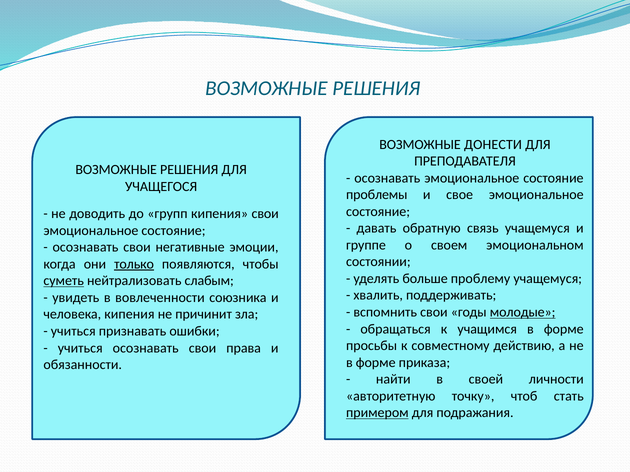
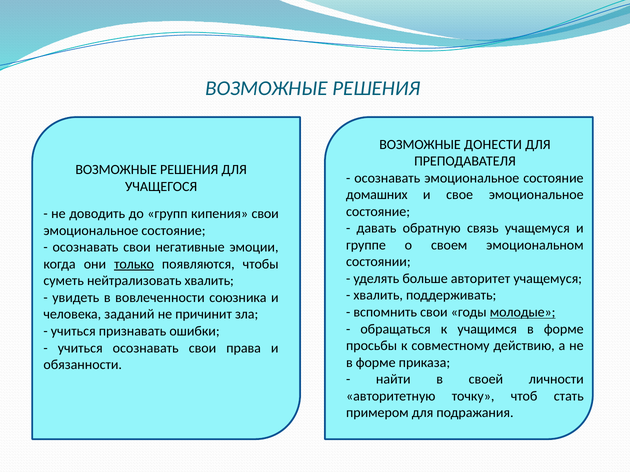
проблемы: проблемы -> домашних
проблему: проблему -> авторитет
суметь underline: present -> none
нейтрализовать слабым: слабым -> хвалить
человека кипения: кипения -> заданий
примером underline: present -> none
